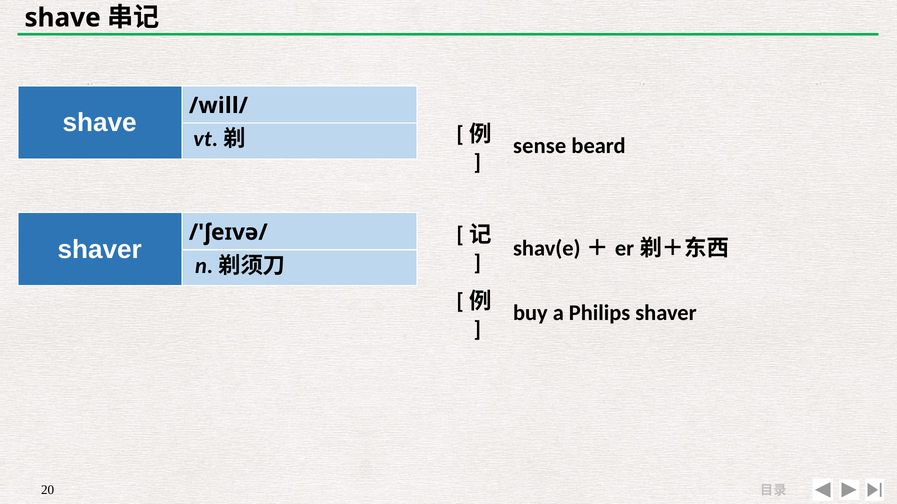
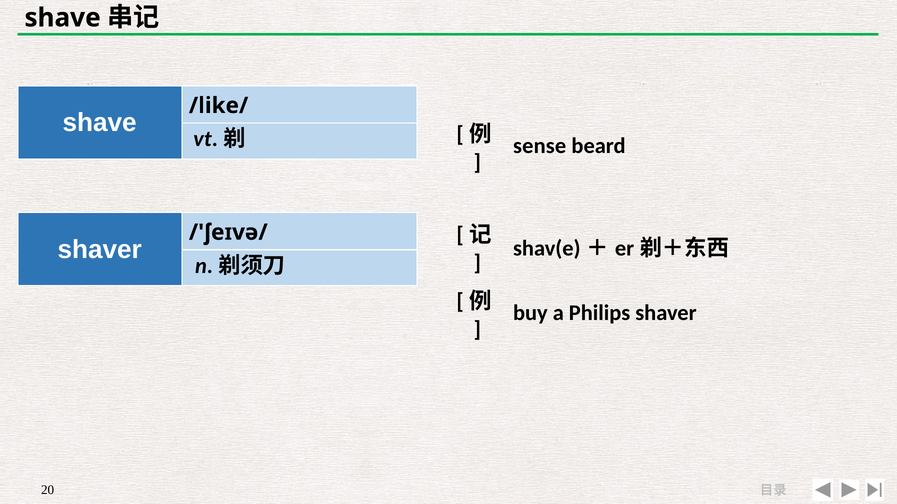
/will/: /will/ -> /like/
